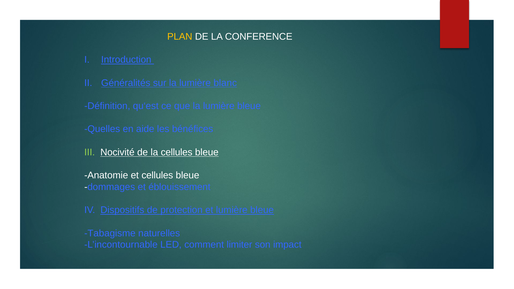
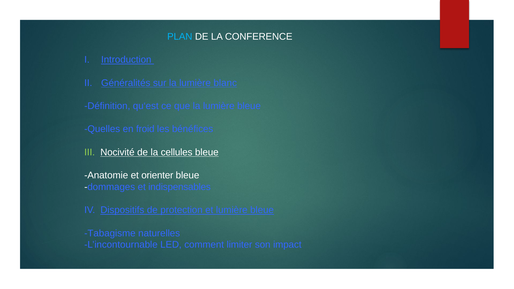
PLAN colour: yellow -> light blue
aide: aide -> froid
et cellules: cellules -> orienter
éblouissement: éblouissement -> indispensables
